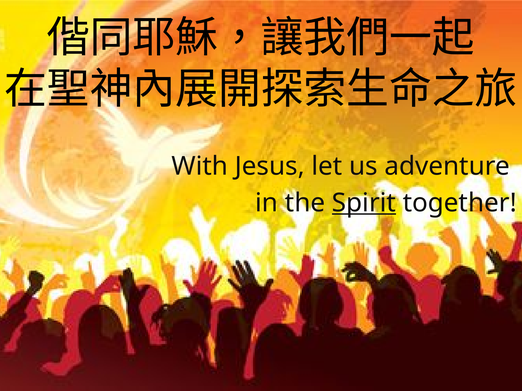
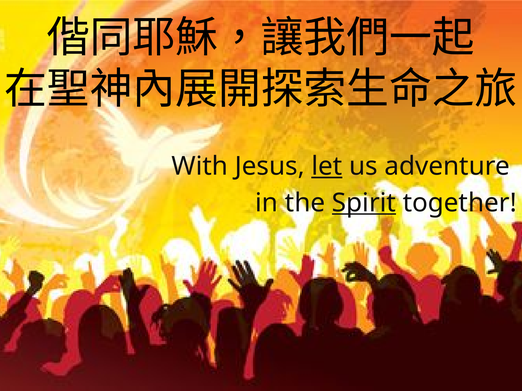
let underline: none -> present
